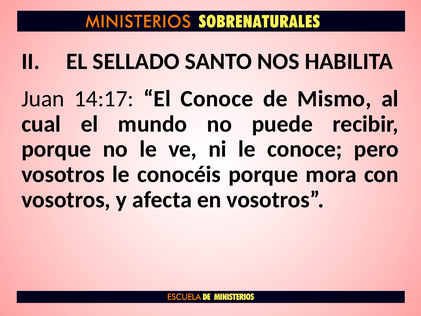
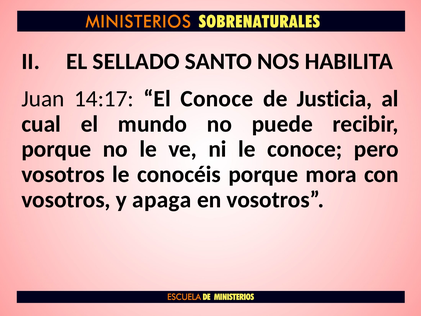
Mismo: Mismo -> Justicia
afecta: afecta -> apaga
